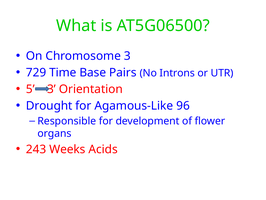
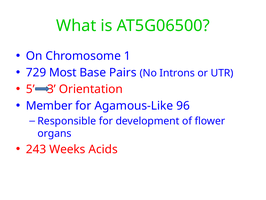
Chromosome 3: 3 -> 1
Time: Time -> Most
Drought: Drought -> Member
